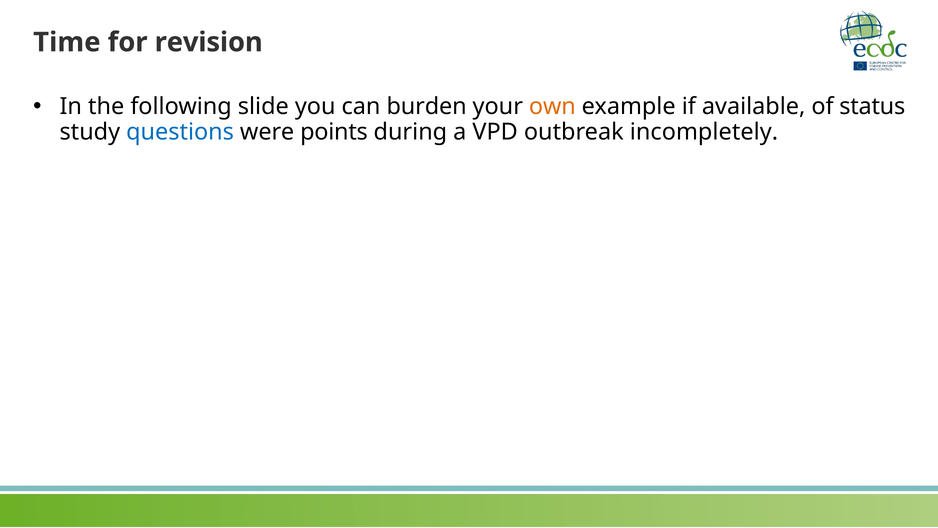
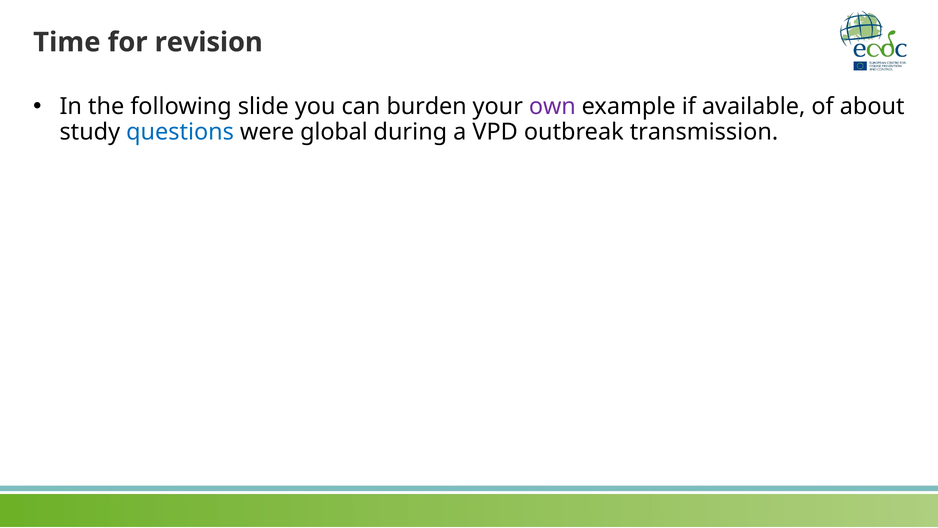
own colour: orange -> purple
status: status -> about
points: points -> global
incompletely: incompletely -> transmission
